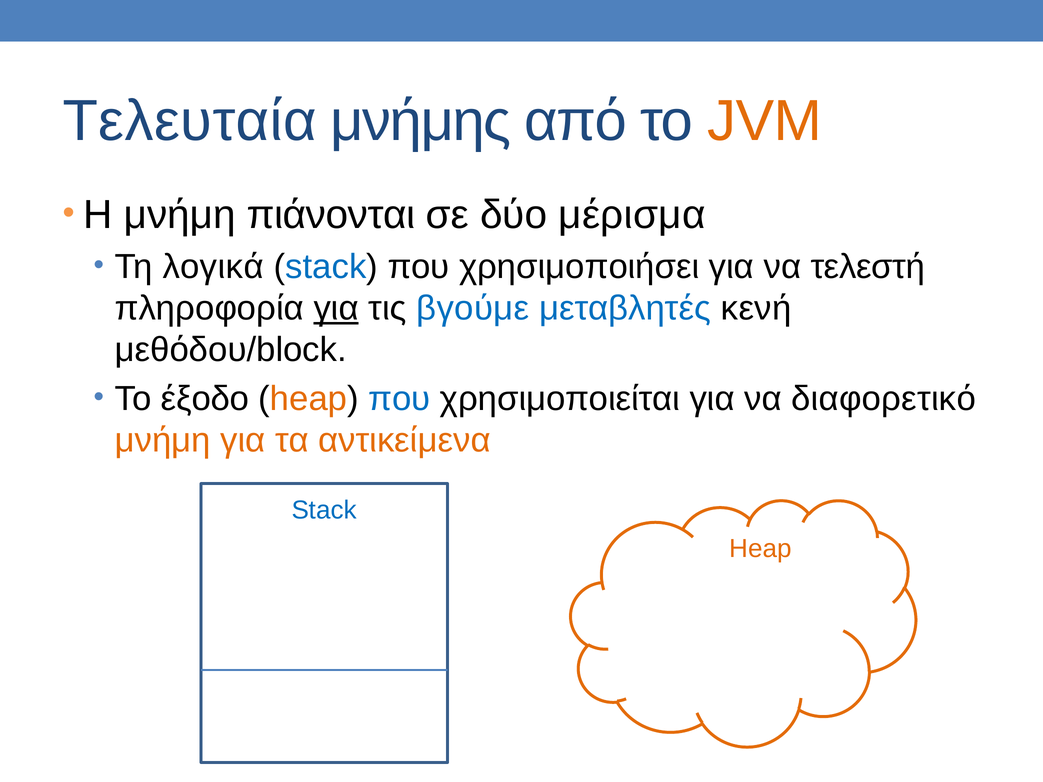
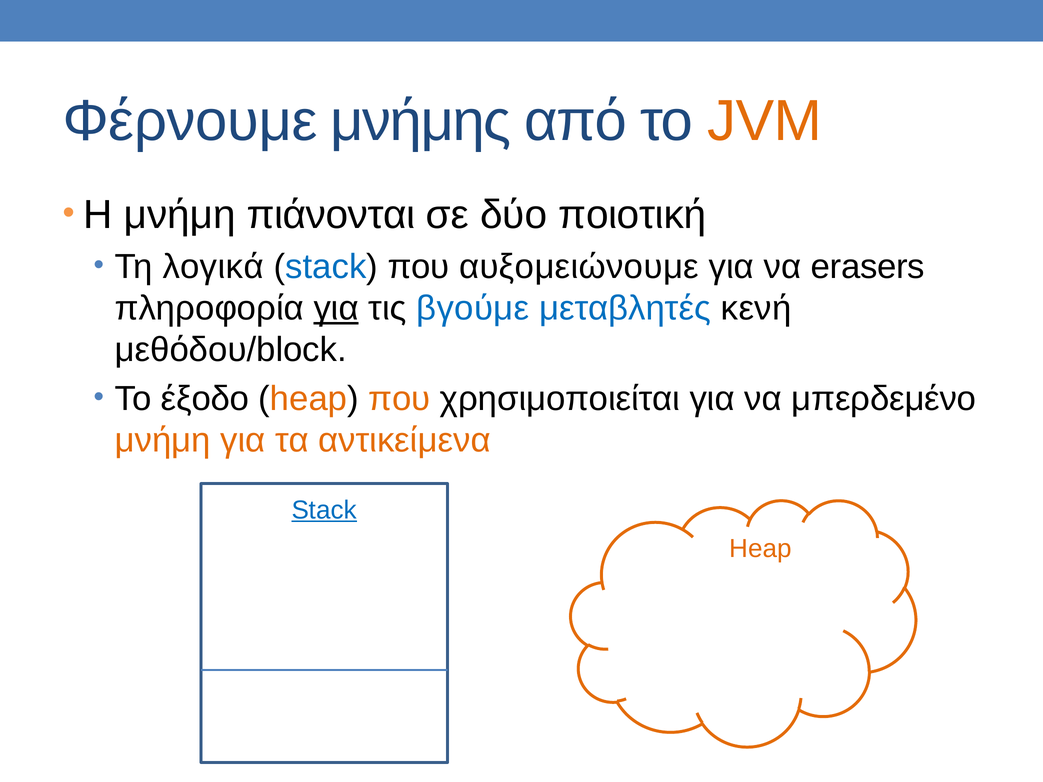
Τελευταία: Τελευταία -> Φέρνουμε
μέρισμα: μέρισμα -> ποιοτική
χρησιμοποιήσει: χρησιμοποιήσει -> αυξομειώνουμε
τελεστή: τελεστή -> erasers
που at (399, 399) colour: blue -> orange
διαφορετικό: διαφορετικό -> μπερδεμένο
Stack at (324, 510) underline: none -> present
